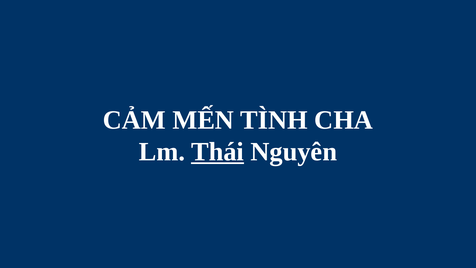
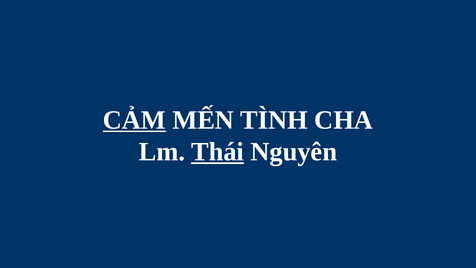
CẢM underline: none -> present
